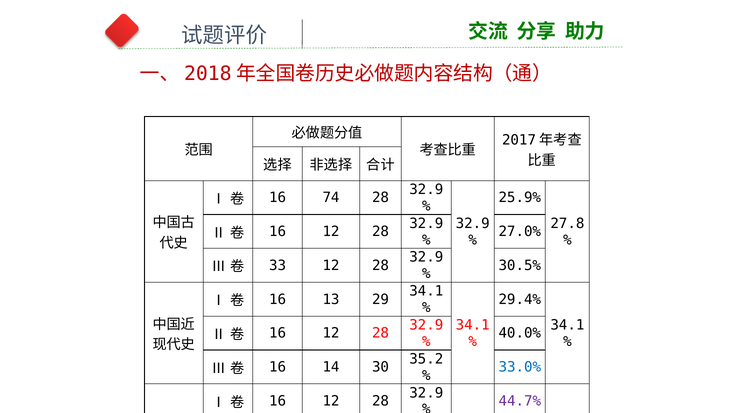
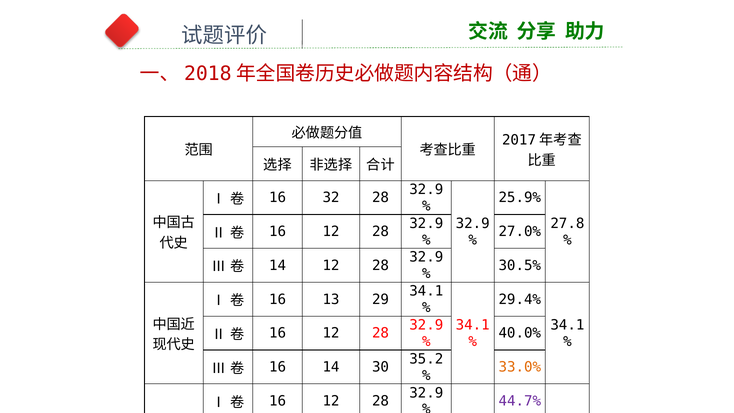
74: 74 -> 32
33 at (278, 265): 33 -> 14
33.0% at (520, 367) colour: blue -> orange
